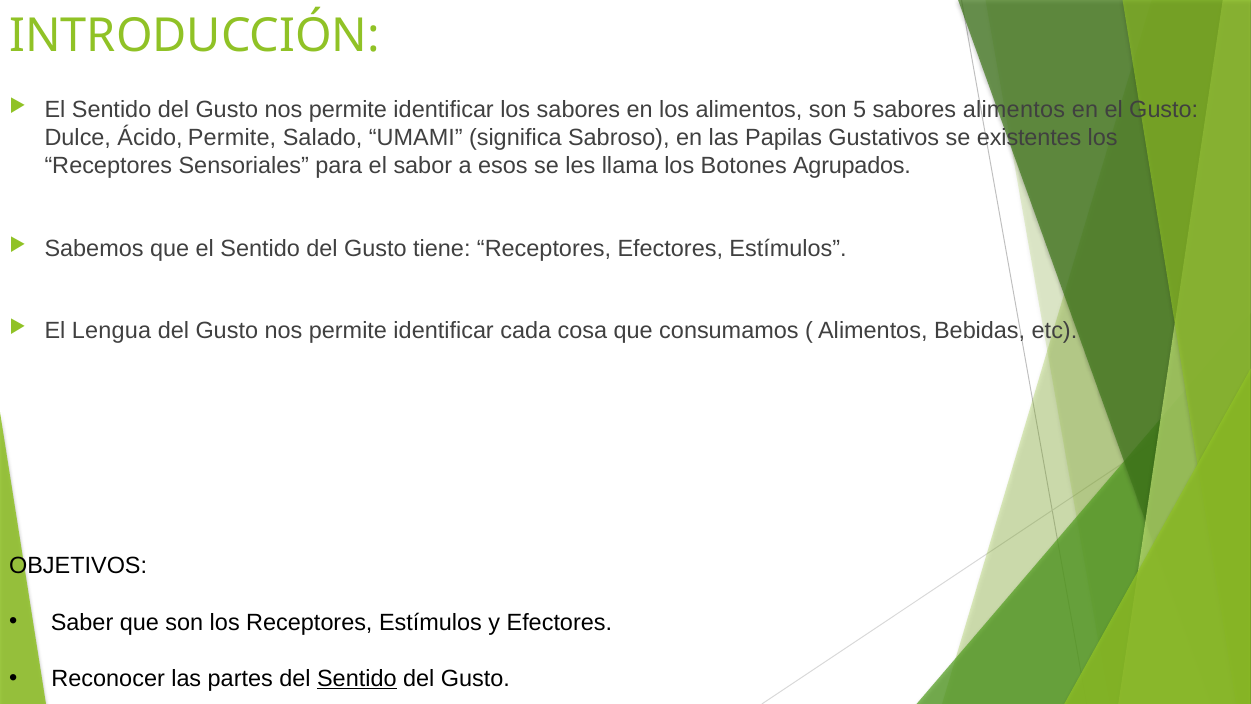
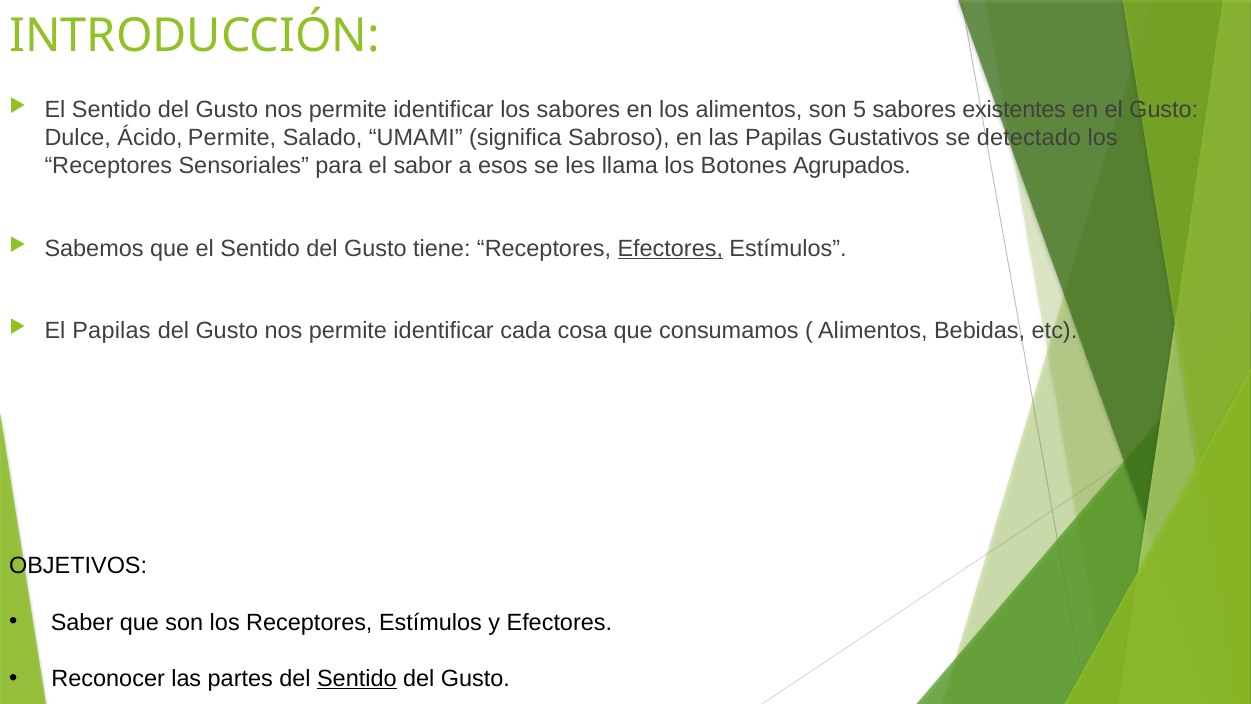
sabores alimentos: alimentos -> existentes
existentes: existentes -> detectado
Efectores at (670, 249) underline: none -> present
El Lengua: Lengua -> Papilas
